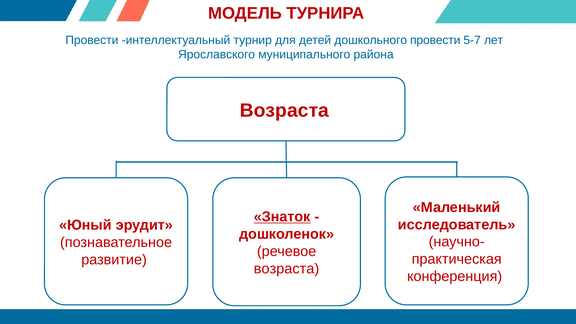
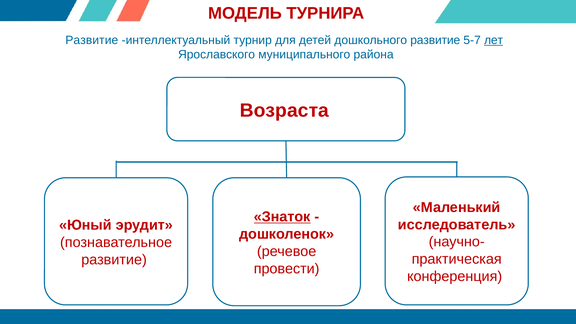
Провести at (92, 40): Провести -> Развитие
дошкольного провести: провести -> развитие
лет underline: none -> present
возраста at (287, 269): возраста -> провести
